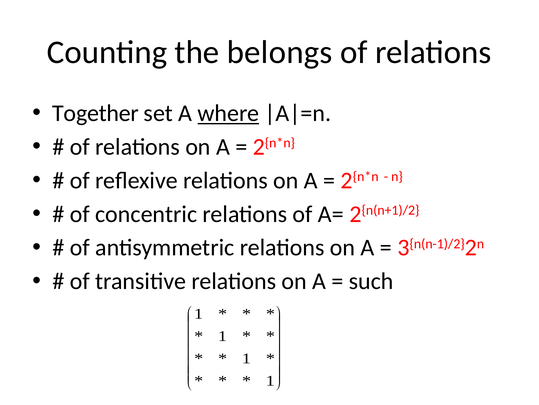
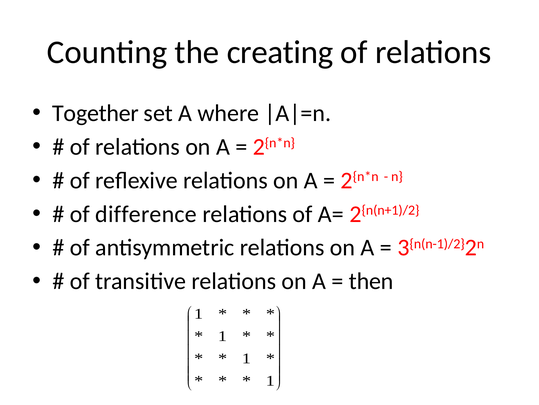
belongs: belongs -> creating
where underline: present -> none
concentric: concentric -> difference
such: such -> then
